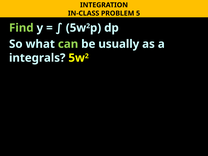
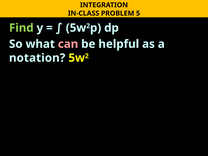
can colour: light green -> pink
usually: usually -> helpful
integrals: integrals -> notation
